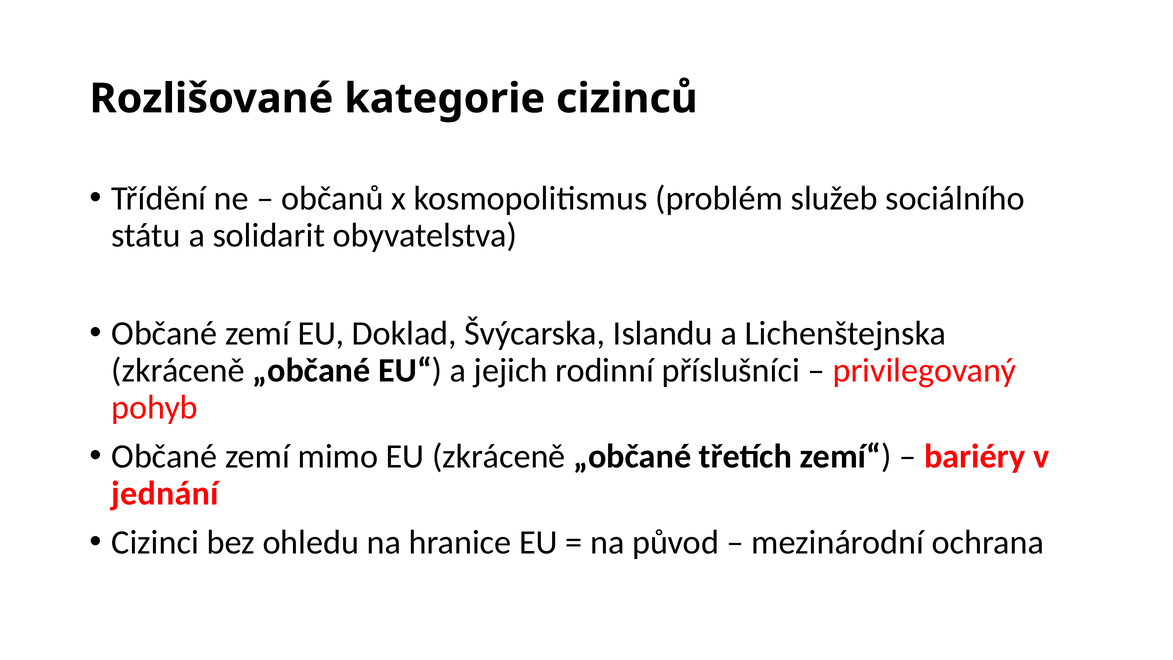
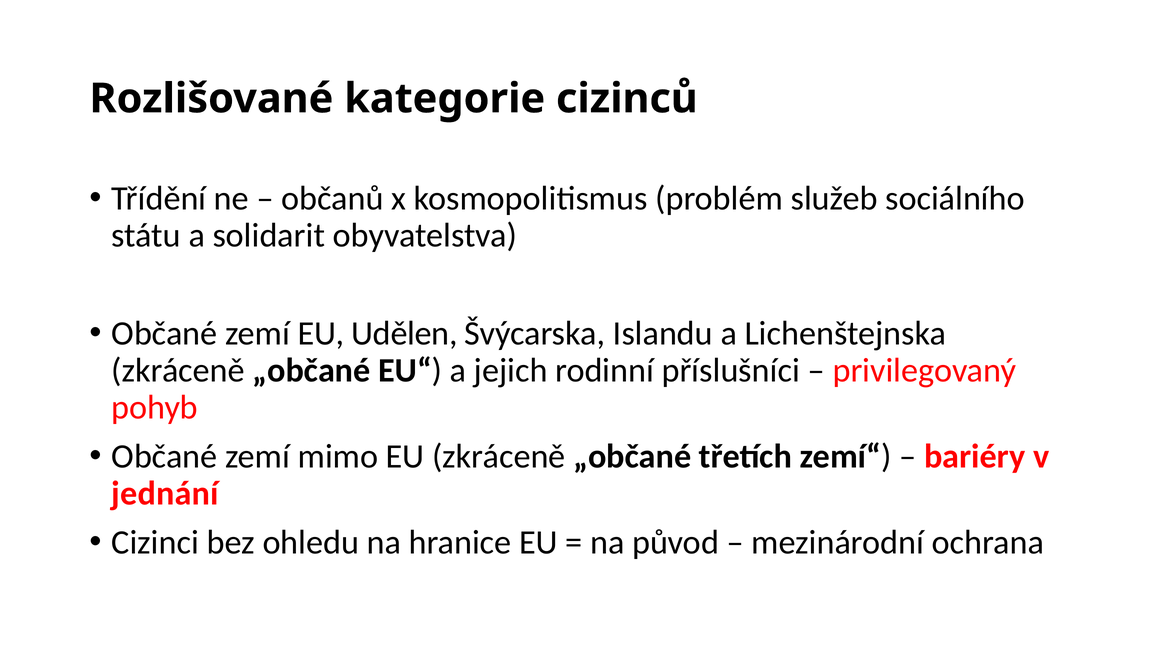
Doklad: Doklad -> Udělen
